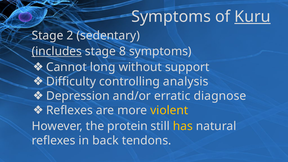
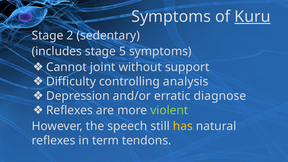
includes underline: present -> none
8: 8 -> 5
long: long -> joint
violent colour: yellow -> light green
protein: protein -> speech
back: back -> term
